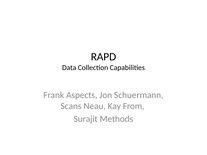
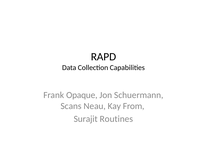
Aspects: Aspects -> Opaque
Methods: Methods -> Routines
